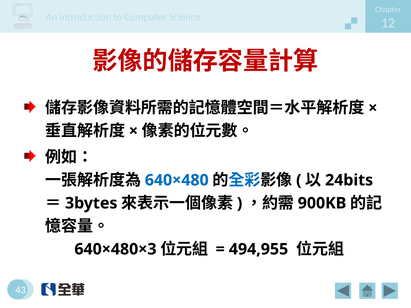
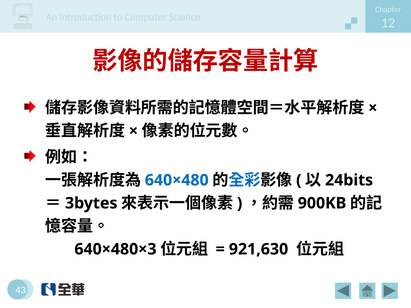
494,955: 494,955 -> 921,630
